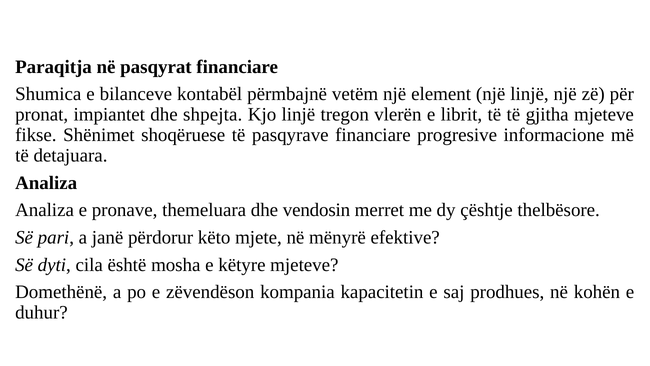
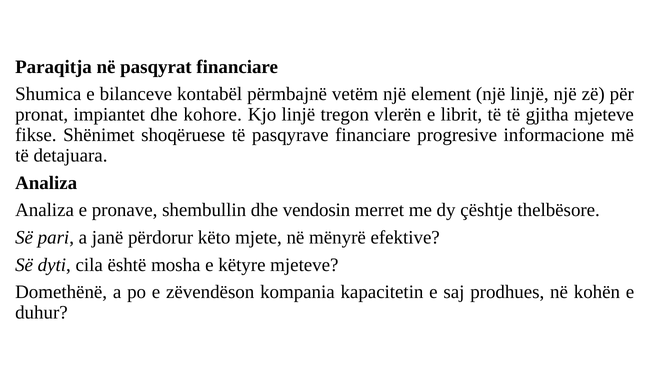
shpejta: shpejta -> kohore
themeluara: themeluara -> shembullin
